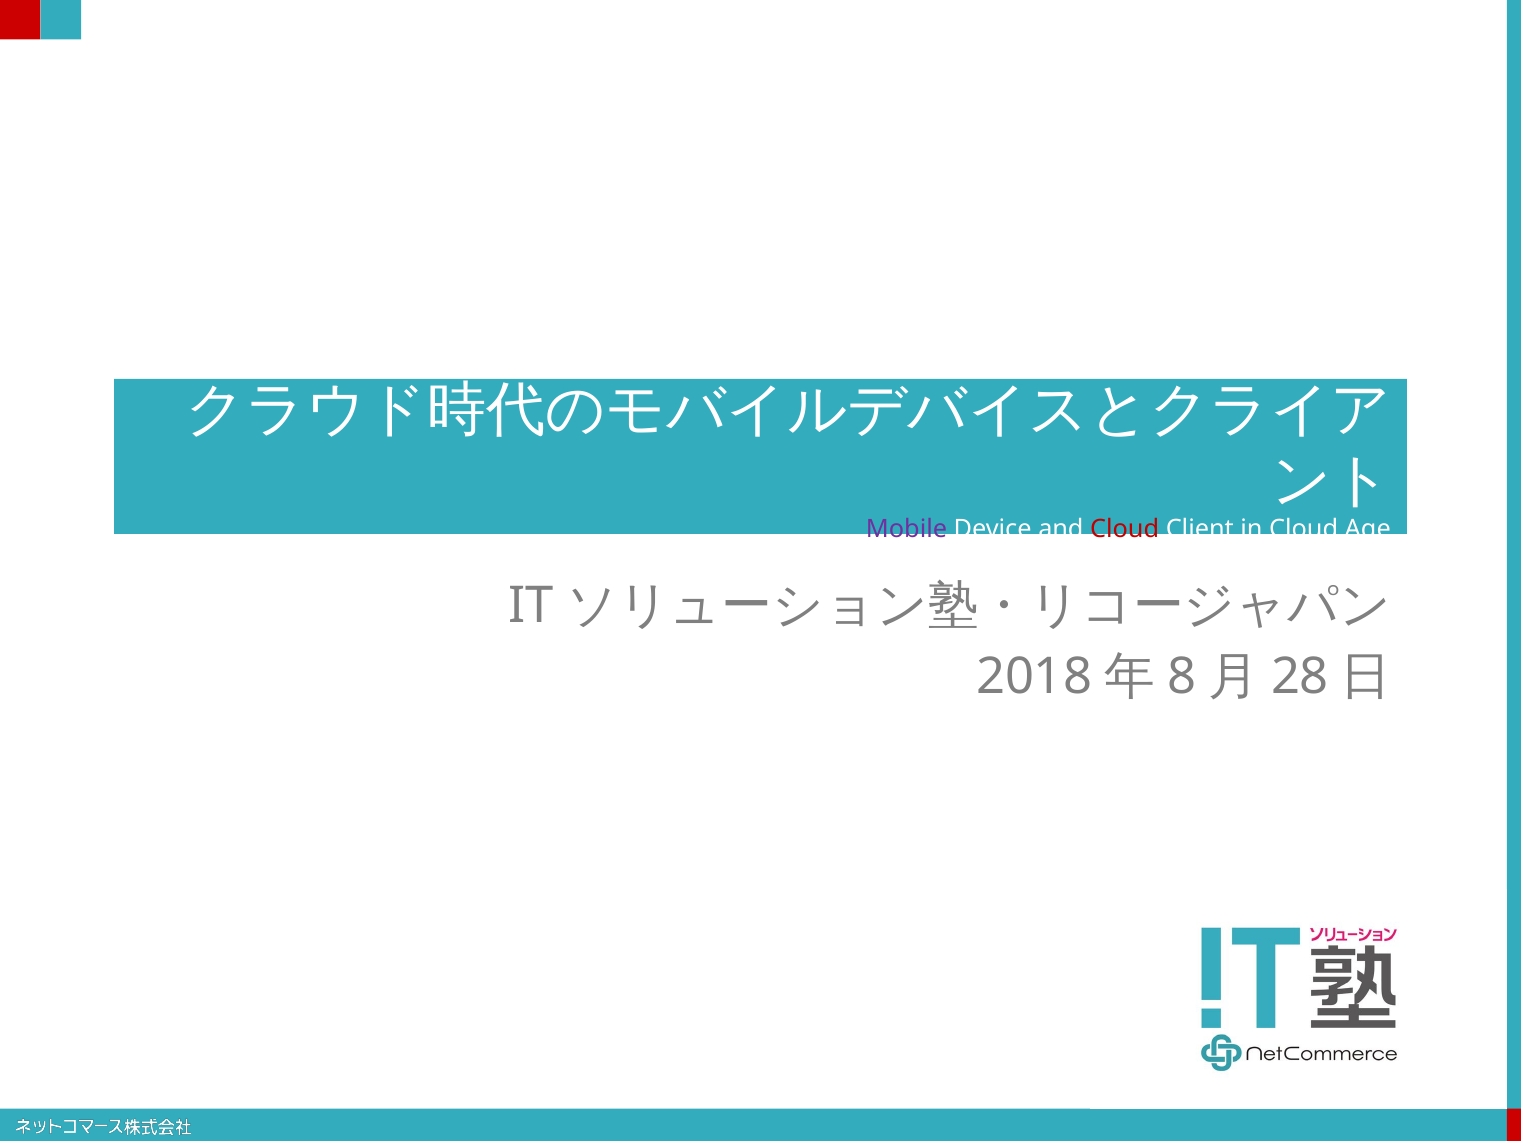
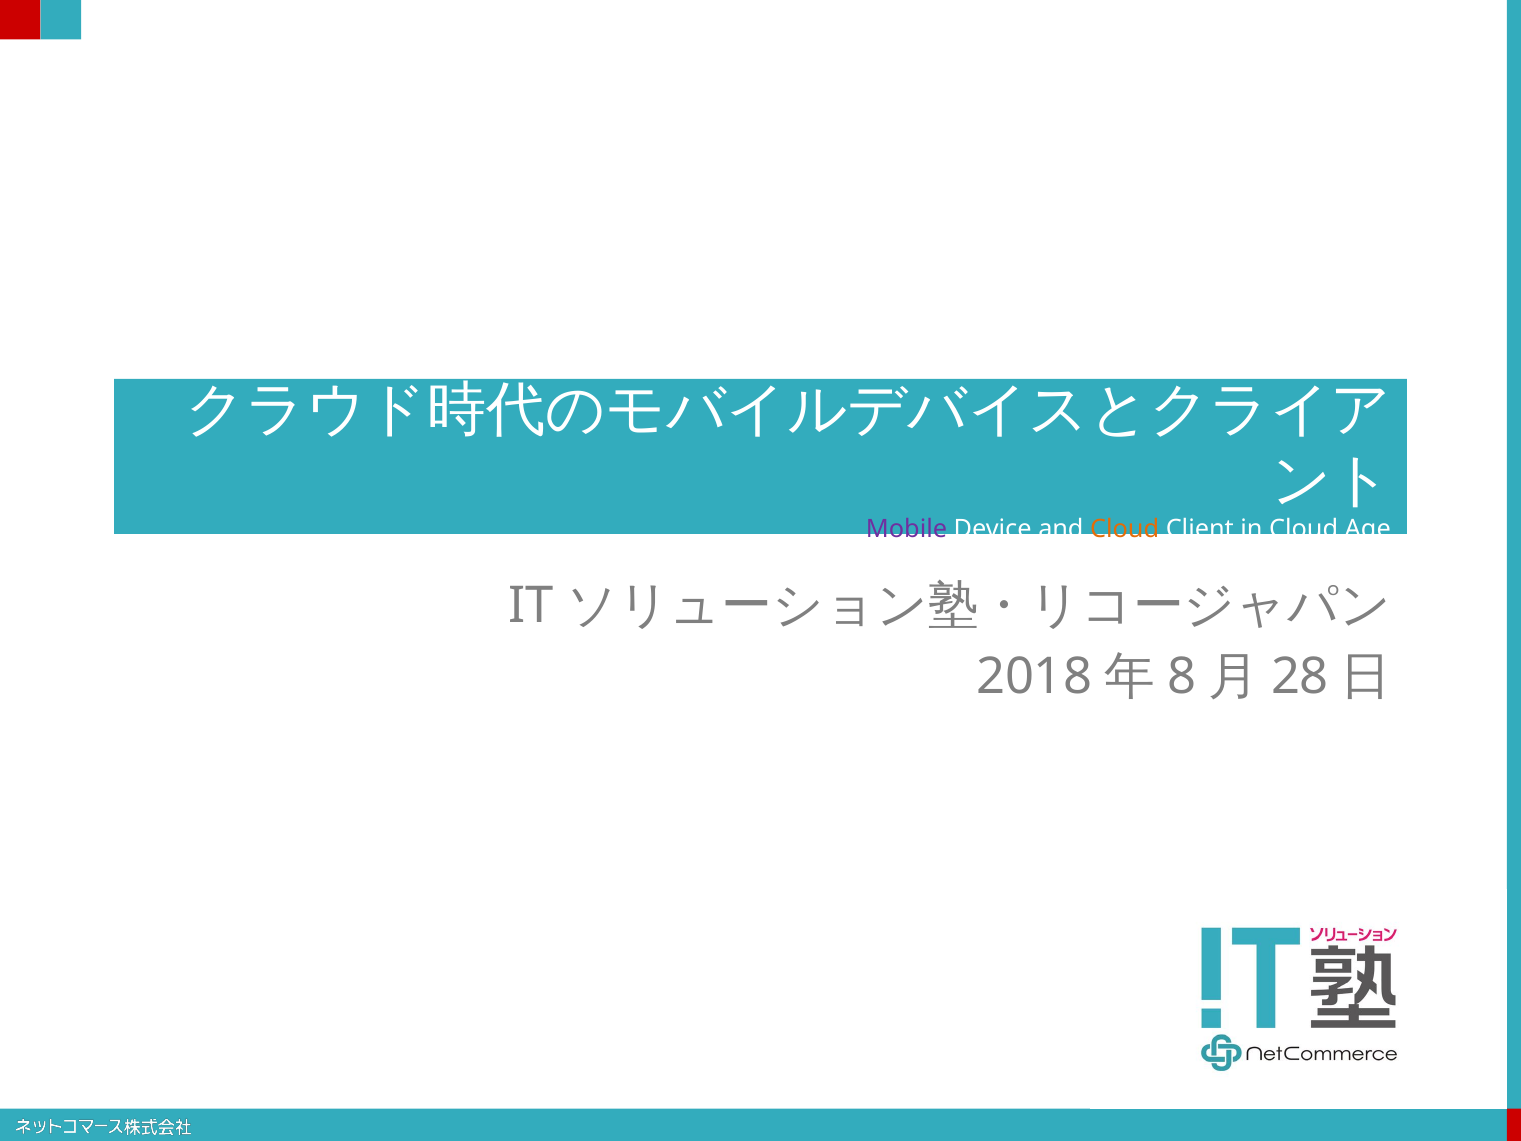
Cloud at (1125, 529) colour: red -> orange
